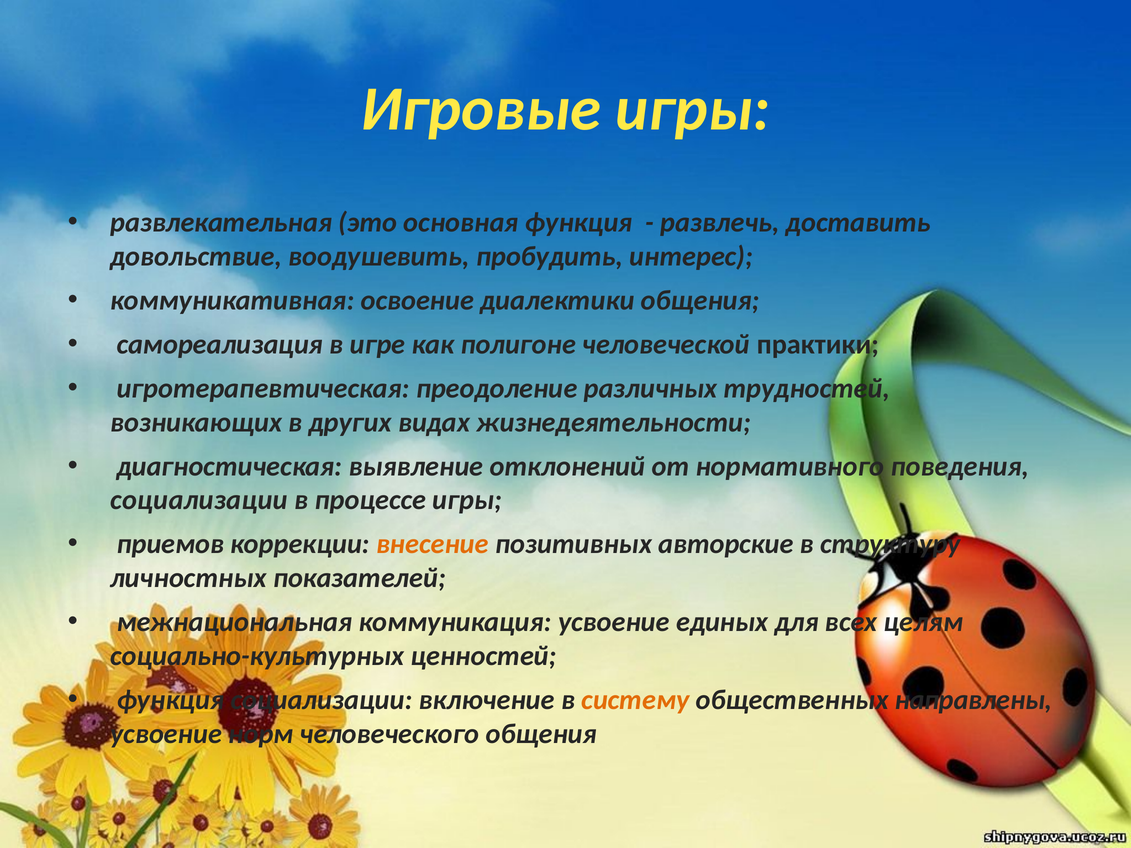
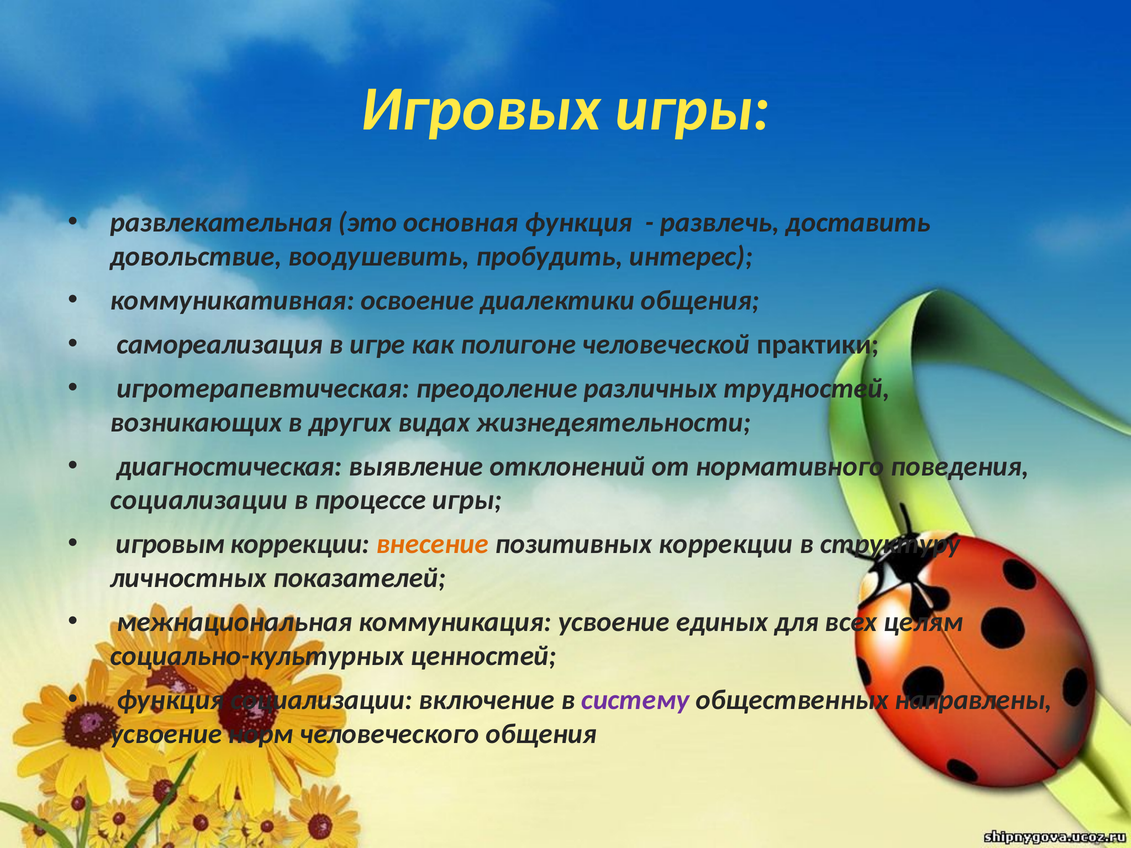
Игровые: Игровые -> Игровых
приемов: приемов -> игровым
позитивных авторские: авторские -> коррекции
систему colour: orange -> purple
